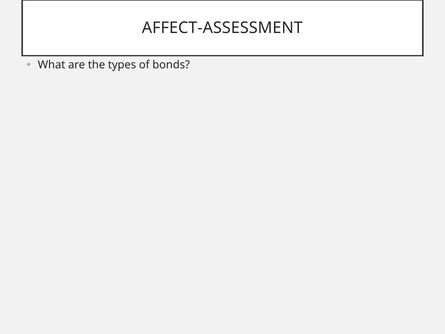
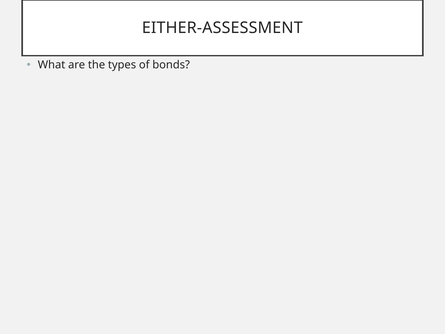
AFFECT-ASSESSMENT: AFFECT-ASSESSMENT -> EITHER-ASSESSMENT
